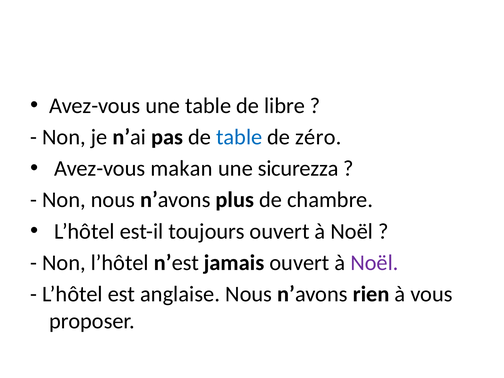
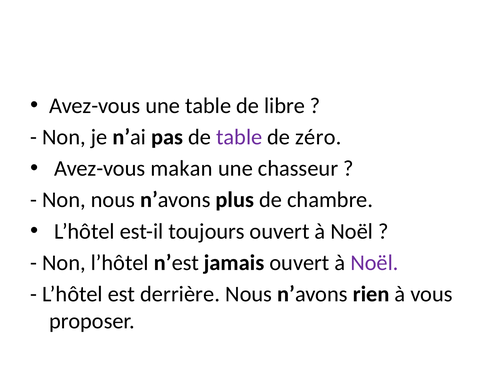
table at (239, 137) colour: blue -> purple
sicurezza: sicurezza -> chasseur
anglaise: anglaise -> derrière
